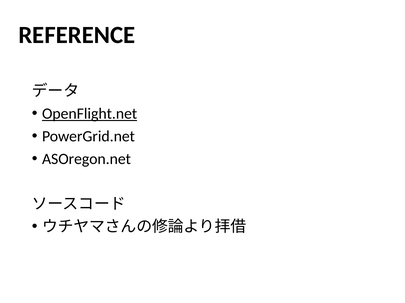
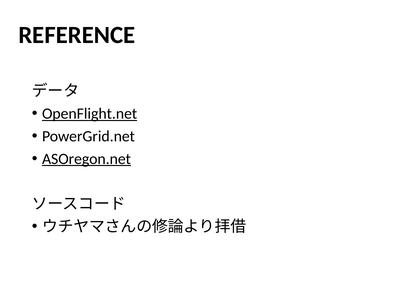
ASOregon.net underline: none -> present
